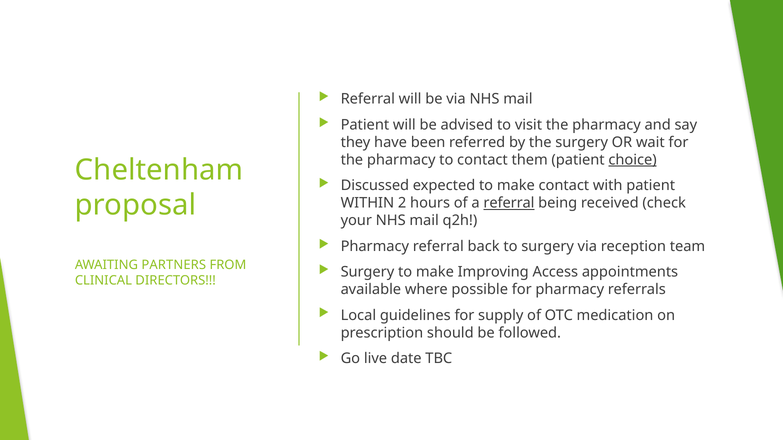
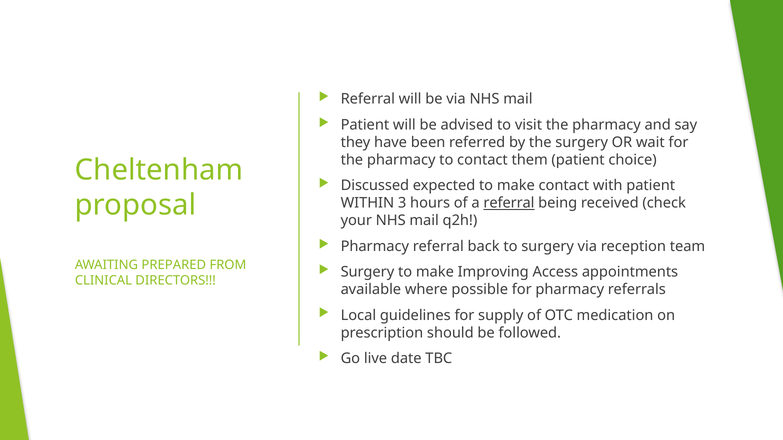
choice underline: present -> none
2: 2 -> 3
PARTNERS: PARTNERS -> PREPARED
